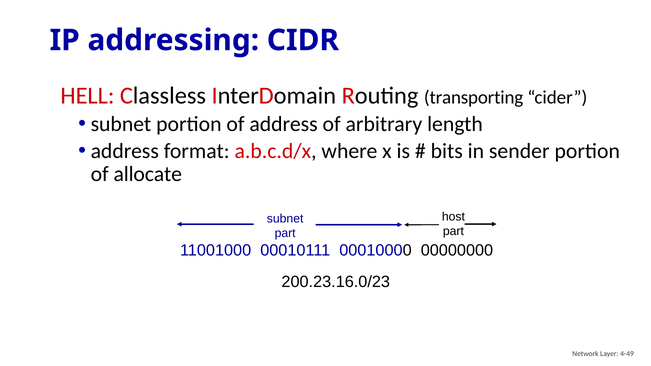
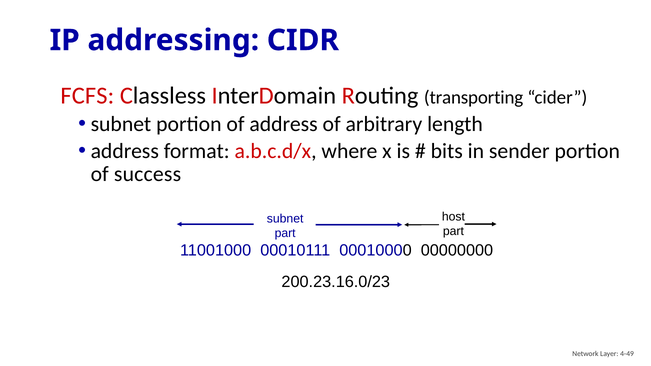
HELL: HELL -> FCFS
allocate: allocate -> success
